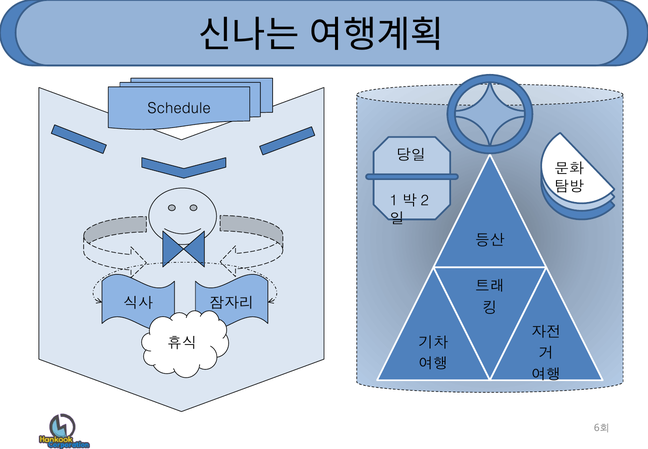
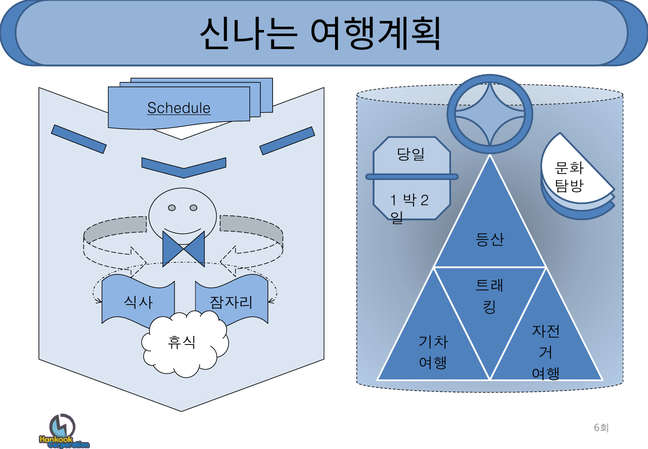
Schedule underline: none -> present
